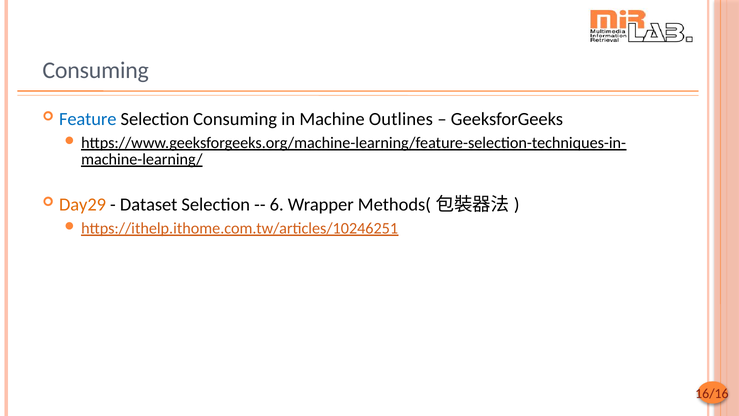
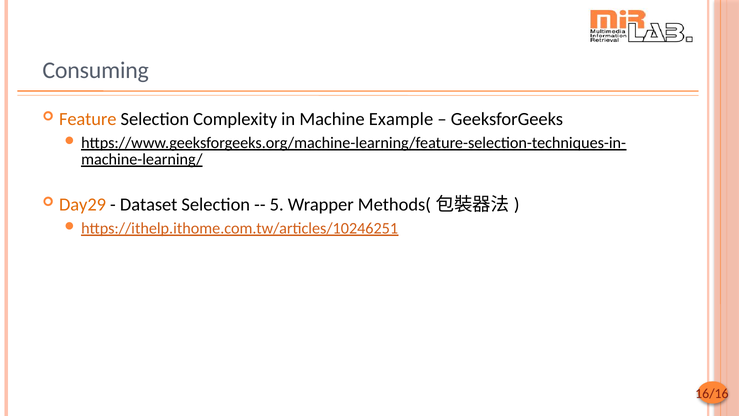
Feature colour: blue -> orange
Selection Consuming: Consuming -> Complexity
Outlines: Outlines -> Example
6: 6 -> 5
